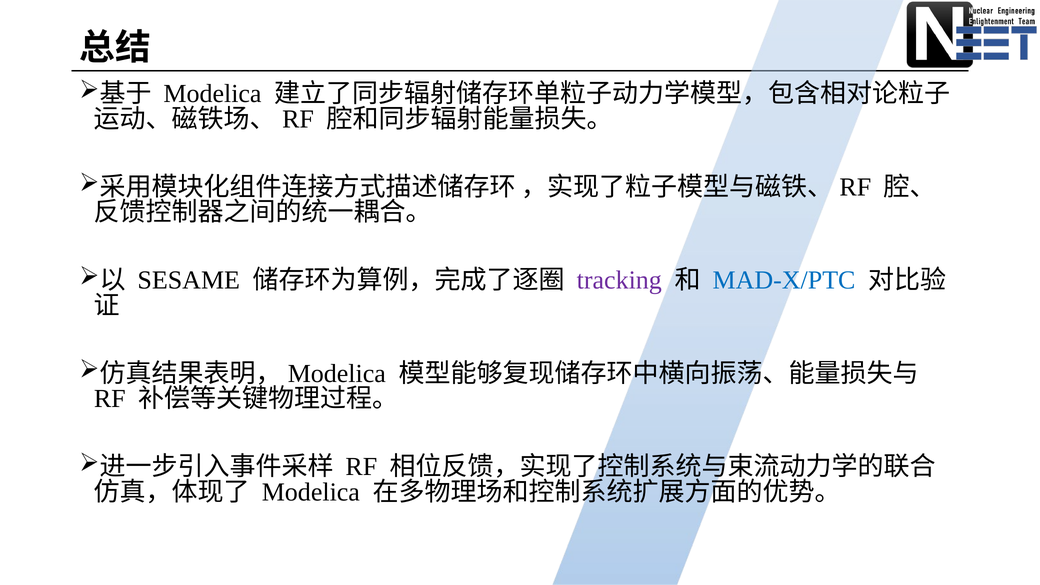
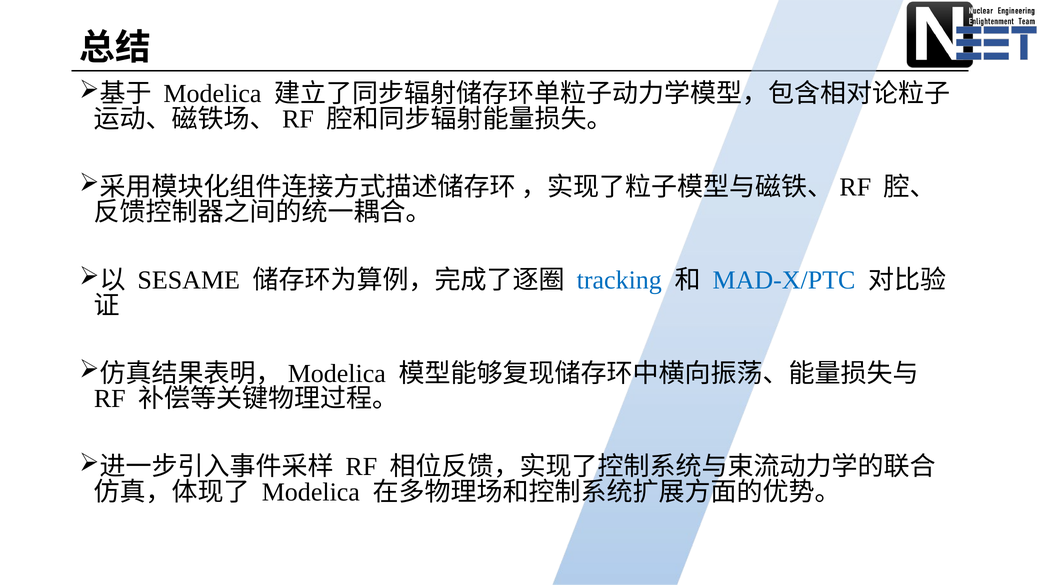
tracking colour: purple -> blue
